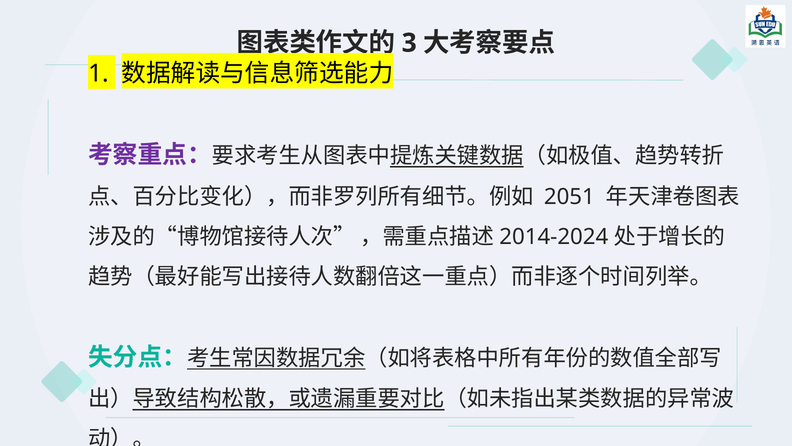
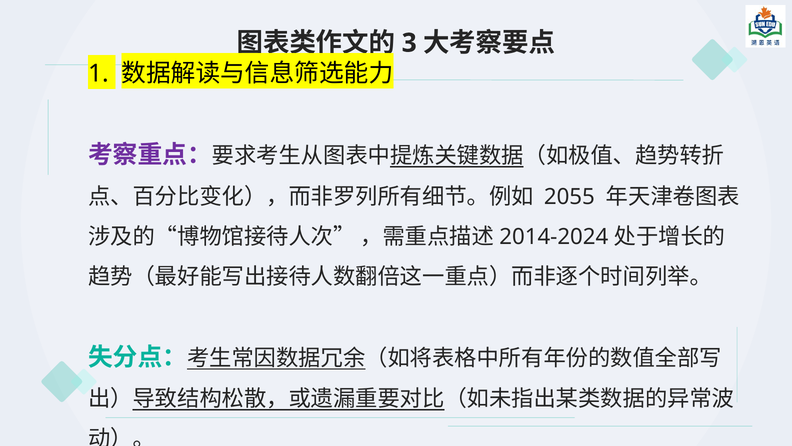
2051: 2051 -> 2055
